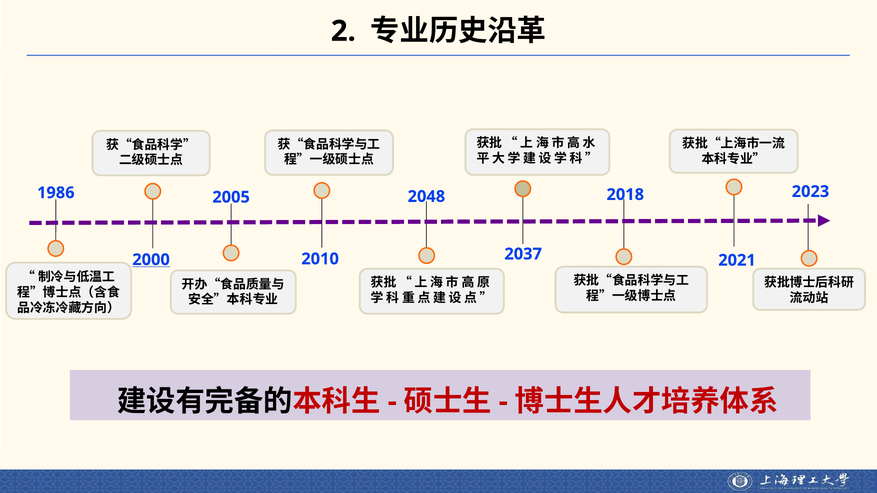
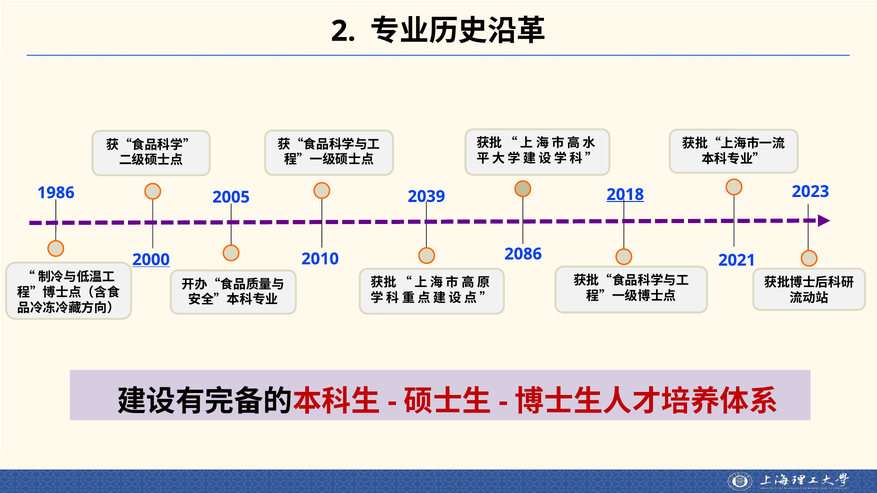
2018 underline: none -> present
2048: 2048 -> 2039
2037: 2037 -> 2086
